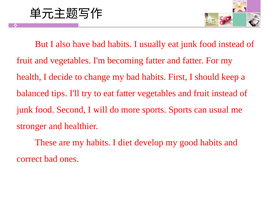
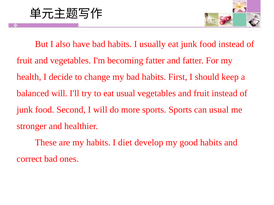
balanced tips: tips -> will
eat fatter: fatter -> usual
